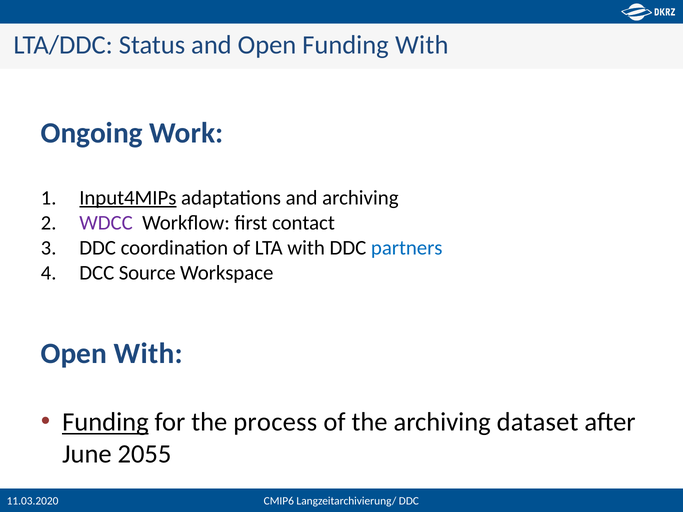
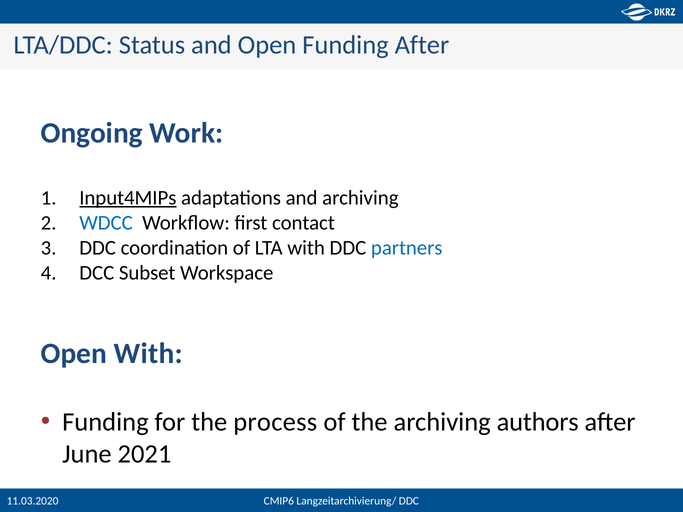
Funding With: With -> After
WDCC colour: purple -> blue
Source: Source -> Subset
Funding at (105, 422) underline: present -> none
dataset: dataset -> authors
2055: 2055 -> 2021
